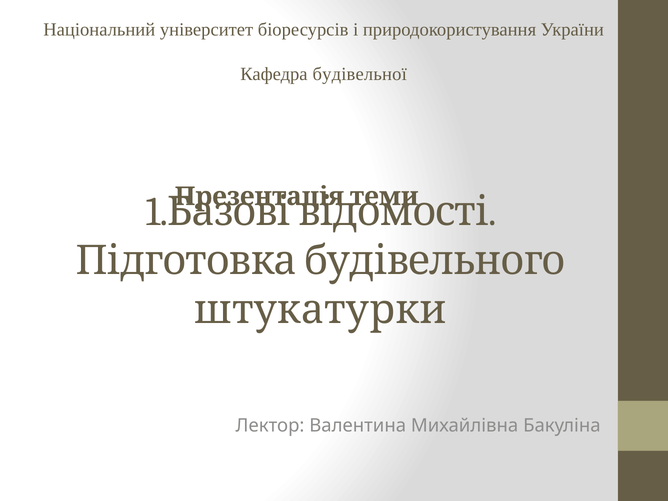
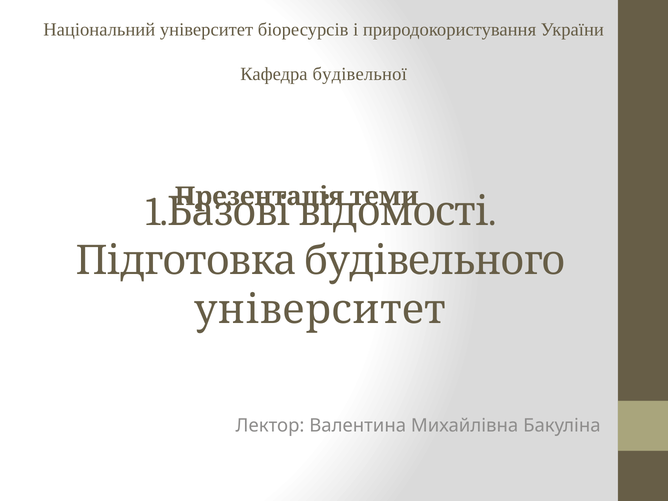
штукатурки at (320, 310): штукатурки -> університет
